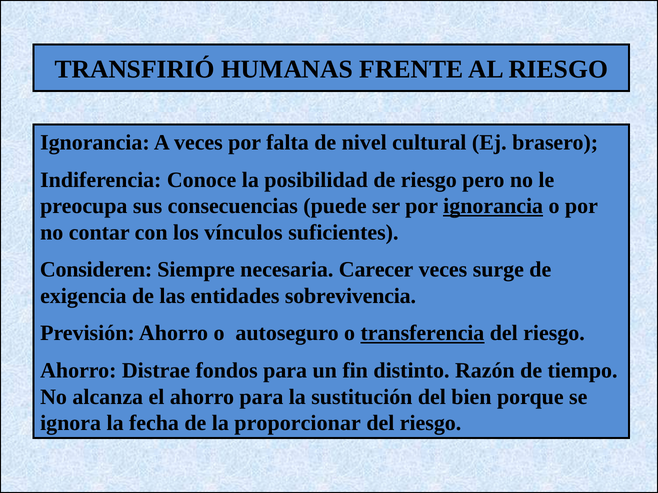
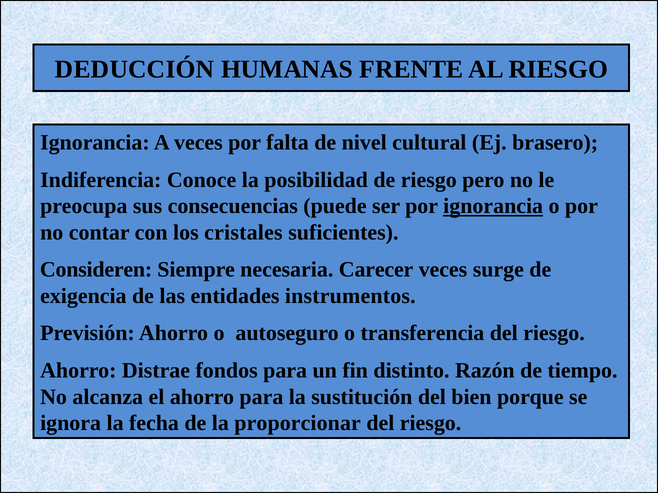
TRANSFIRIÓ: TRANSFIRIÓ -> DEDUCCIÓN
vínculos: vínculos -> cristales
sobrevivencia: sobrevivencia -> instrumentos
transferencia underline: present -> none
